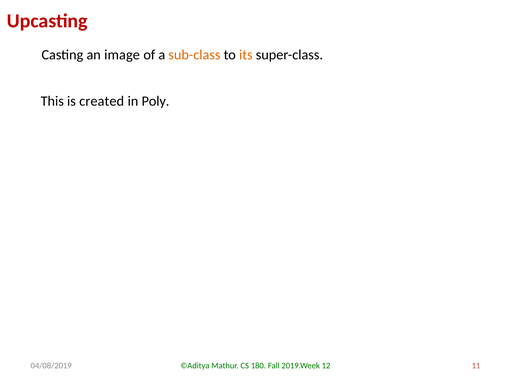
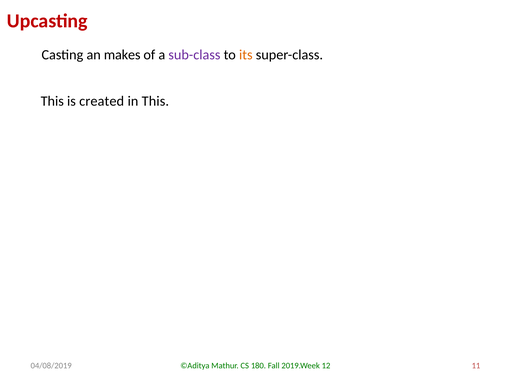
image: image -> makes
sub-class colour: orange -> purple
in Poly: Poly -> This
